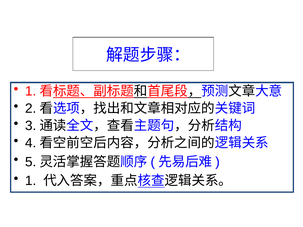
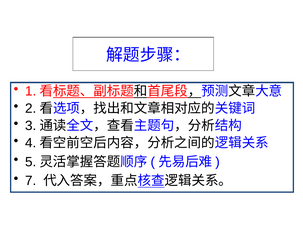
1 at (31, 181): 1 -> 7
